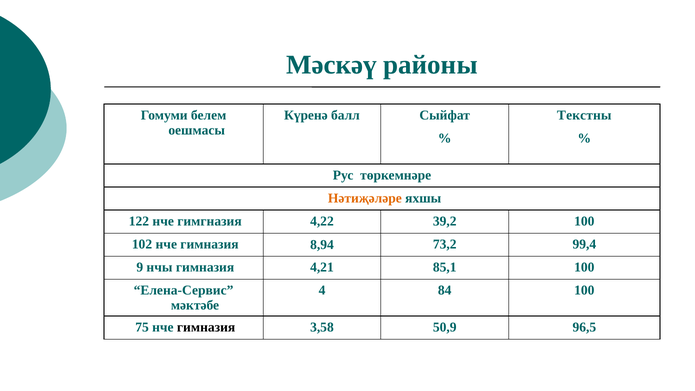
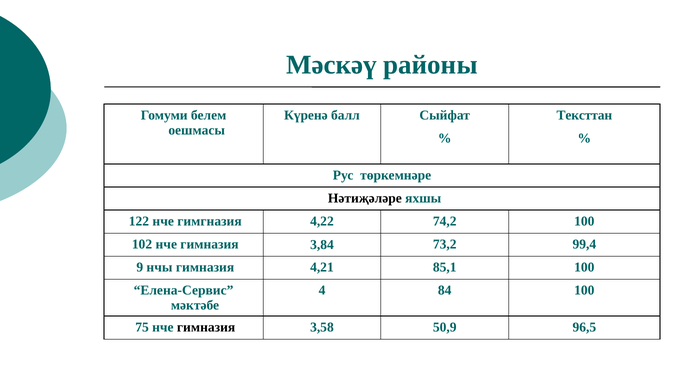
Текстны: Текстны -> Тексттан
Нәтиҗәләре colour: orange -> black
39,2: 39,2 -> 74,2
8,94: 8,94 -> 3,84
